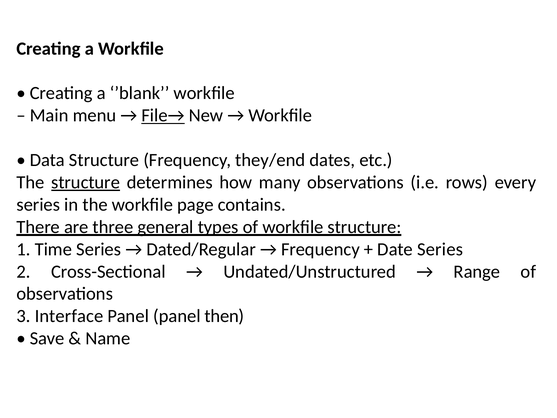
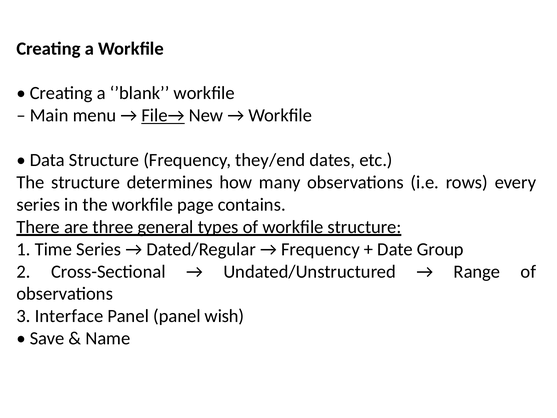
structure at (86, 182) underline: present -> none
Date Series: Series -> Group
then: then -> wish
